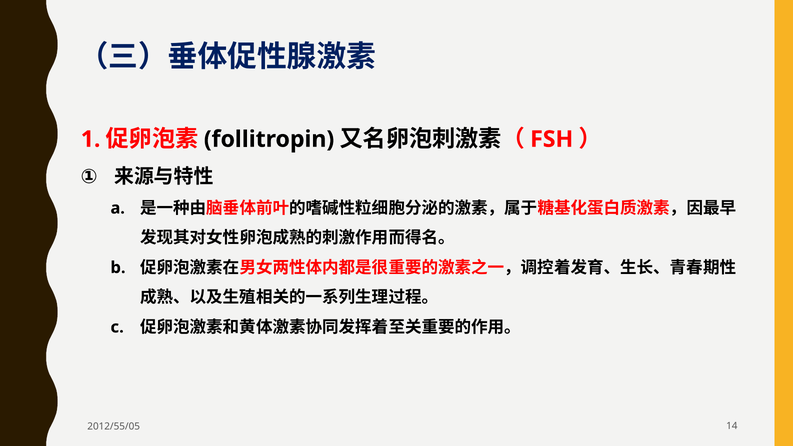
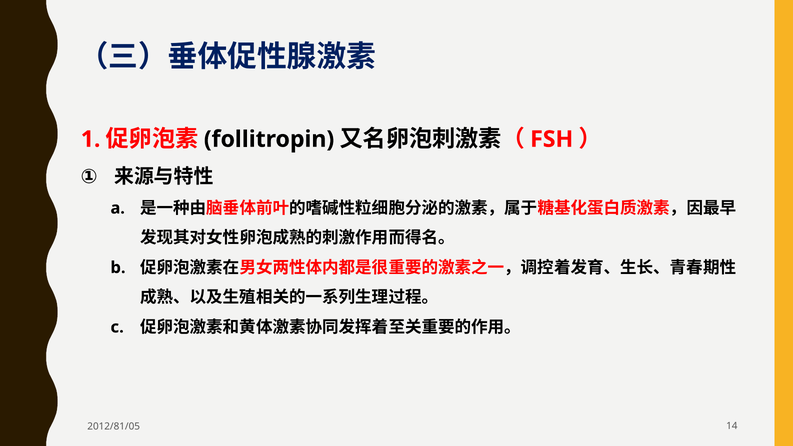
2012/55/05: 2012/55/05 -> 2012/81/05
